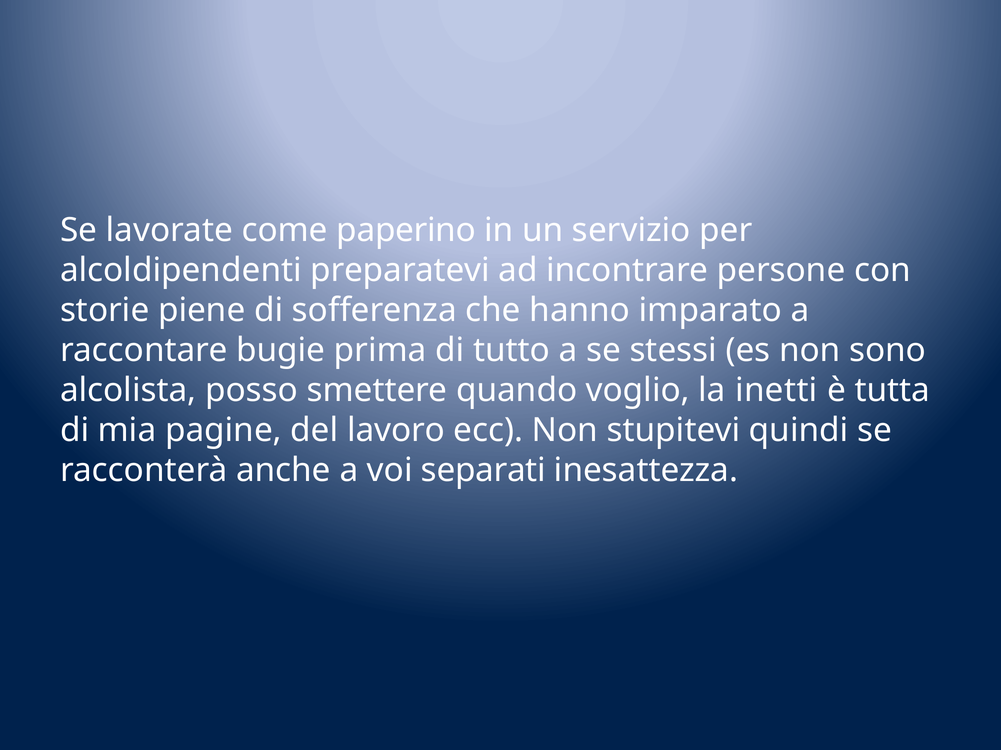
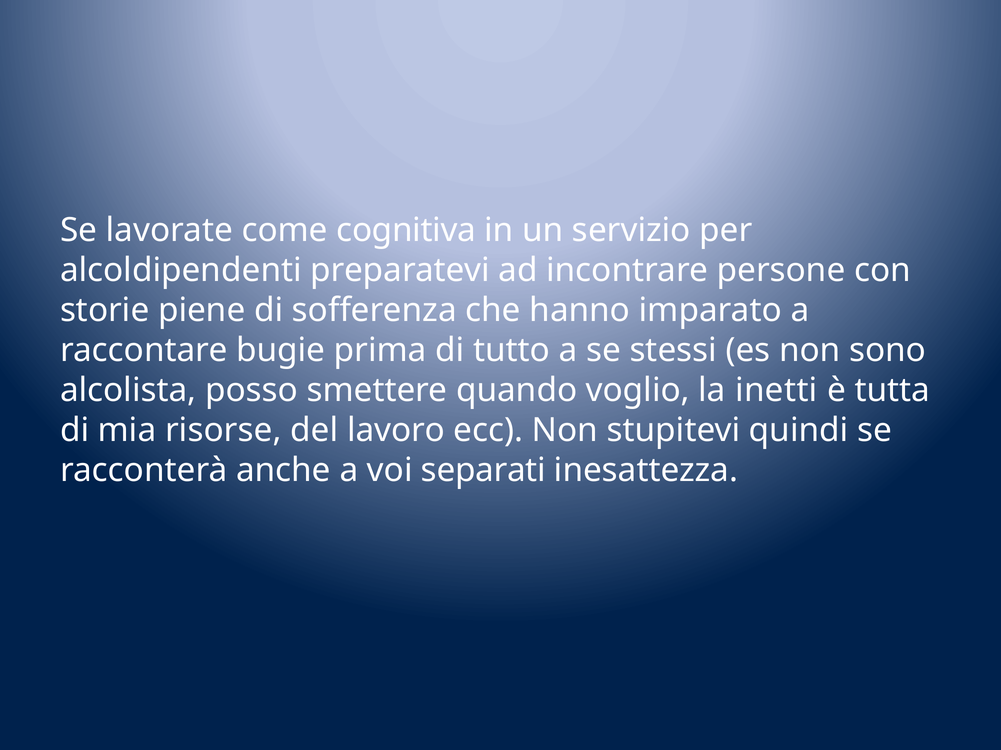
paperino: paperino -> cognitiva
pagine: pagine -> risorse
